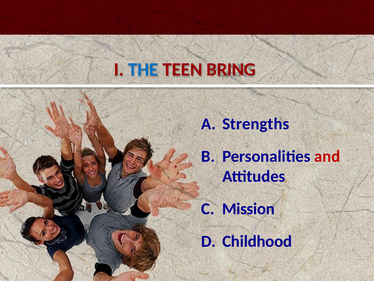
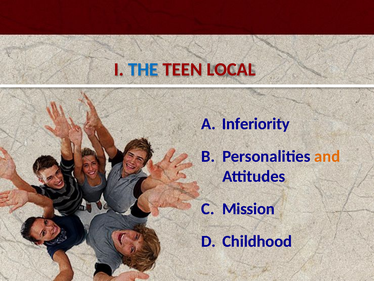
BRING: BRING -> LOCAL
Strengths: Strengths -> Inferiority
and colour: red -> orange
